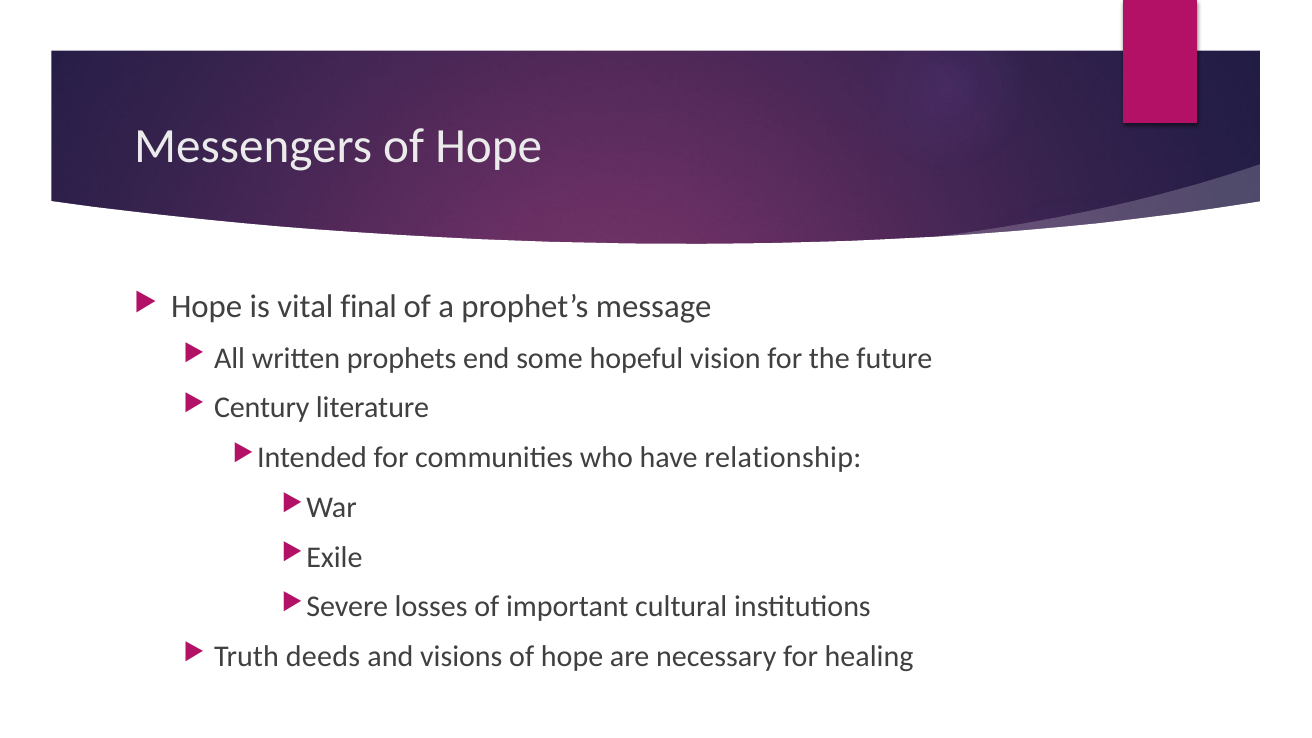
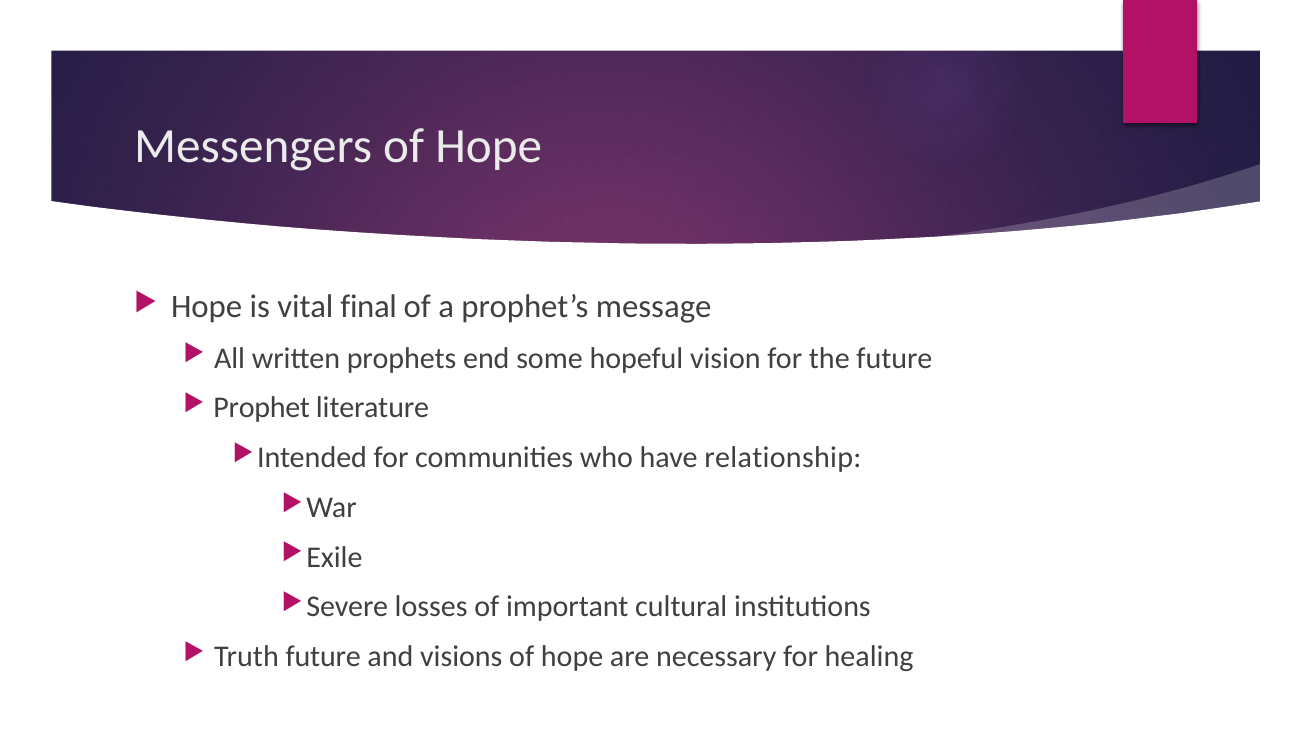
Century: Century -> Prophet
Truth deeds: deeds -> future
